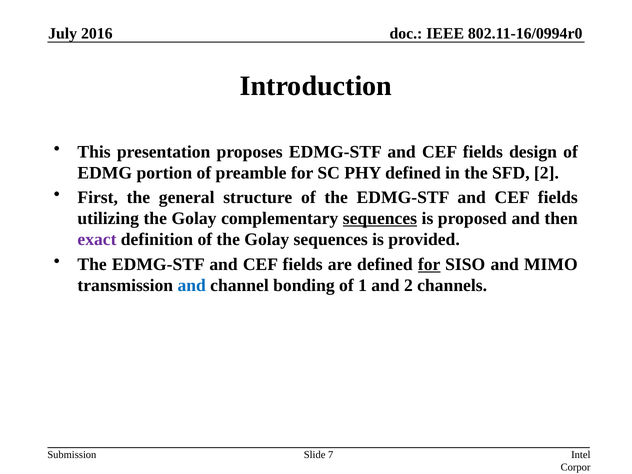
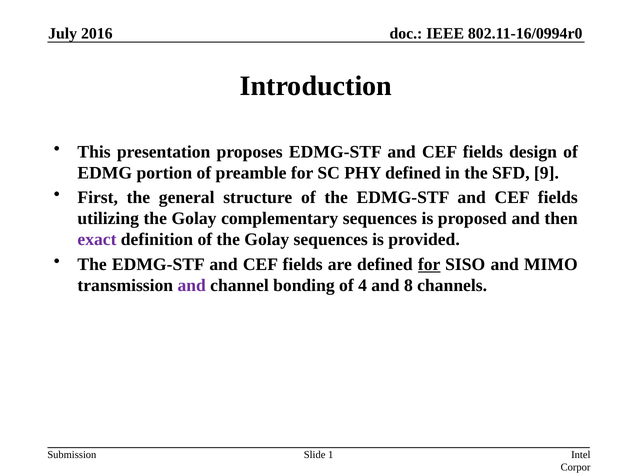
SFD 2: 2 -> 9
sequences at (380, 219) underline: present -> none
and at (192, 285) colour: blue -> purple
1: 1 -> 4
and 2: 2 -> 8
7: 7 -> 1
